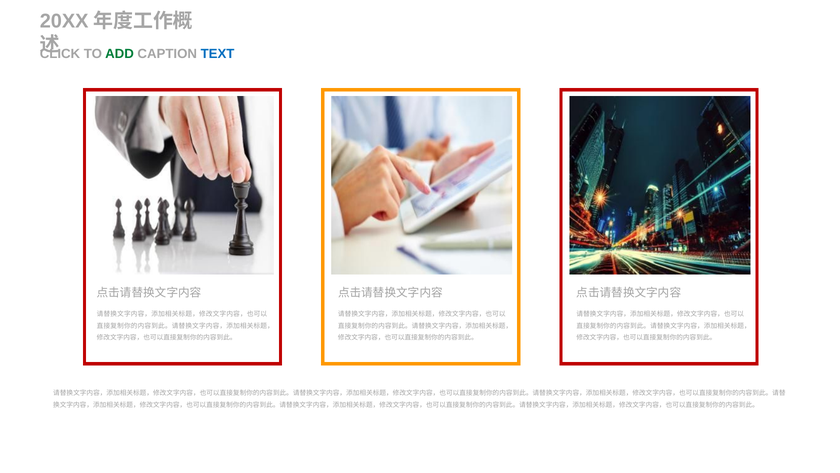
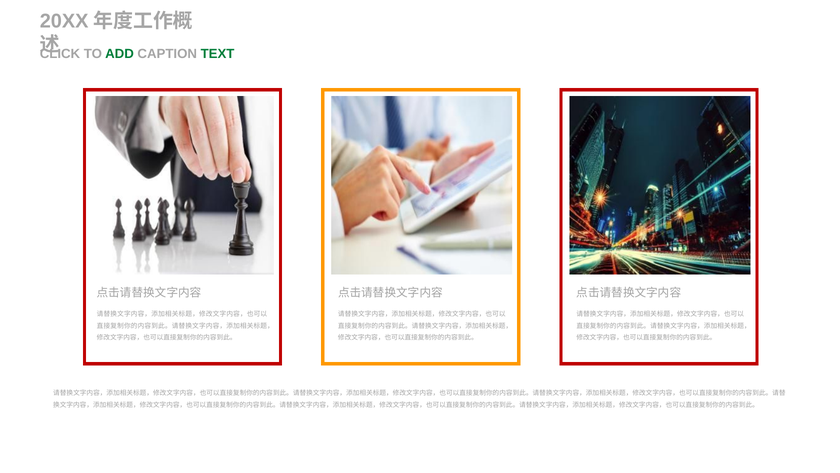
TEXT colour: blue -> green
